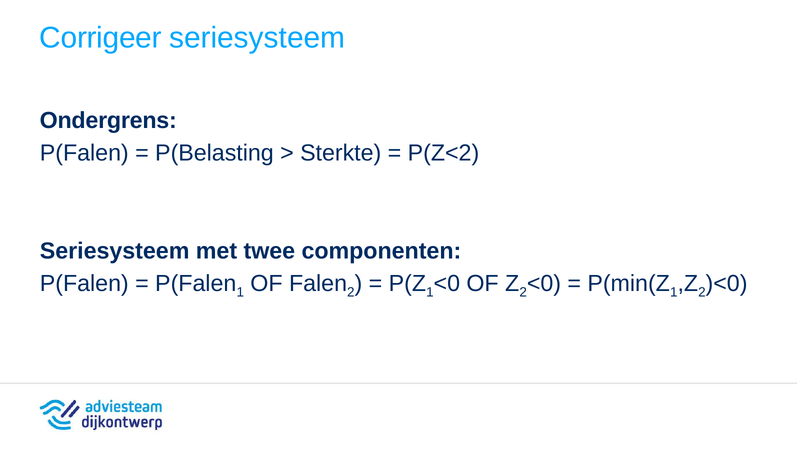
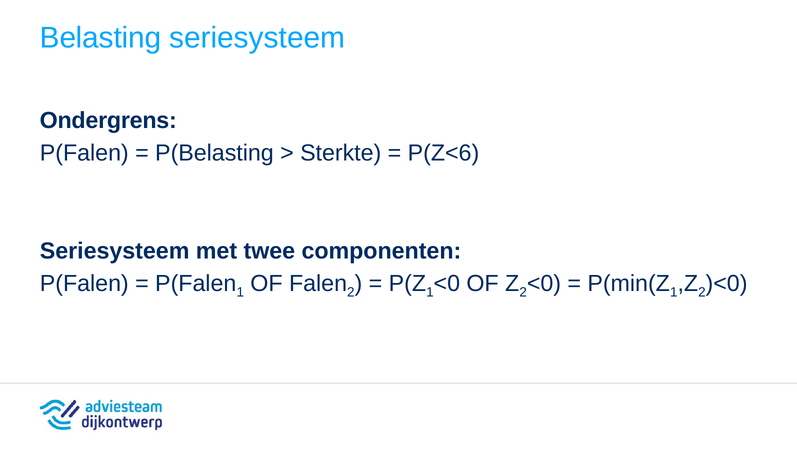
Corrigeer: Corrigeer -> Belasting
P(Z<2: P(Z<2 -> P(Z<6
